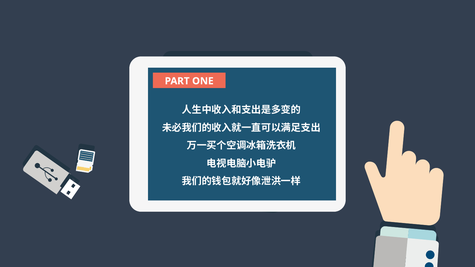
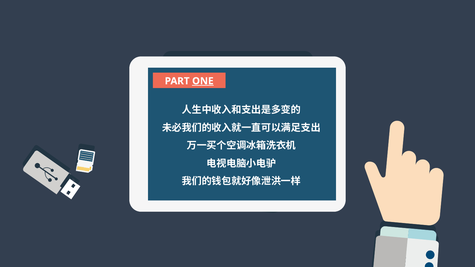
ONE underline: none -> present
